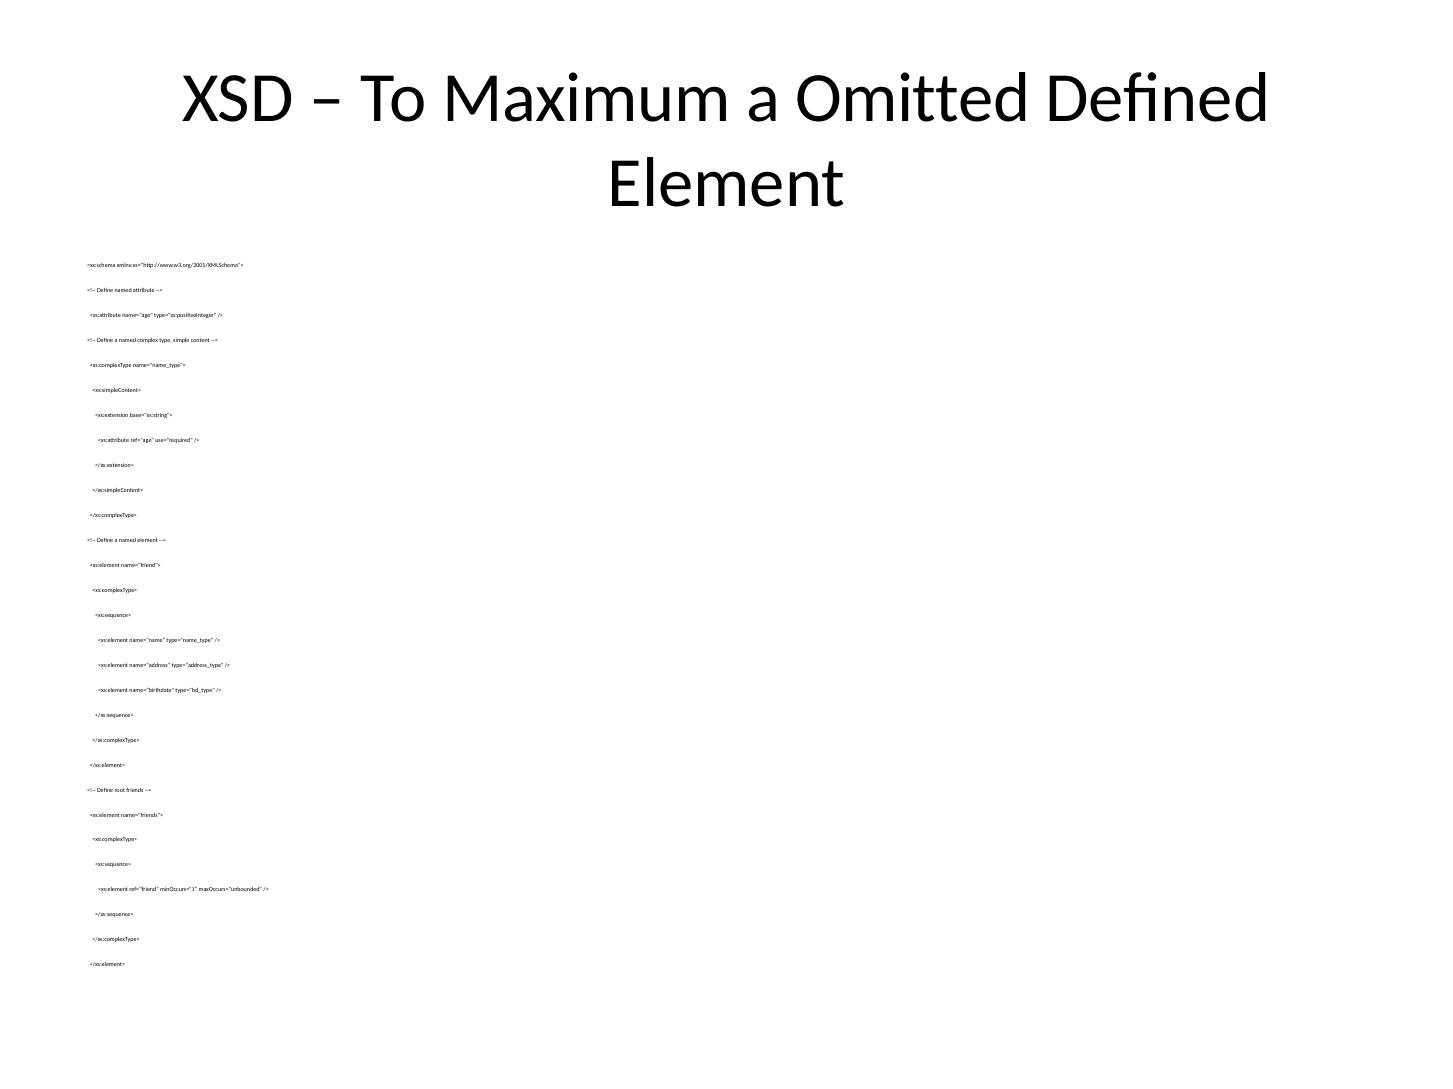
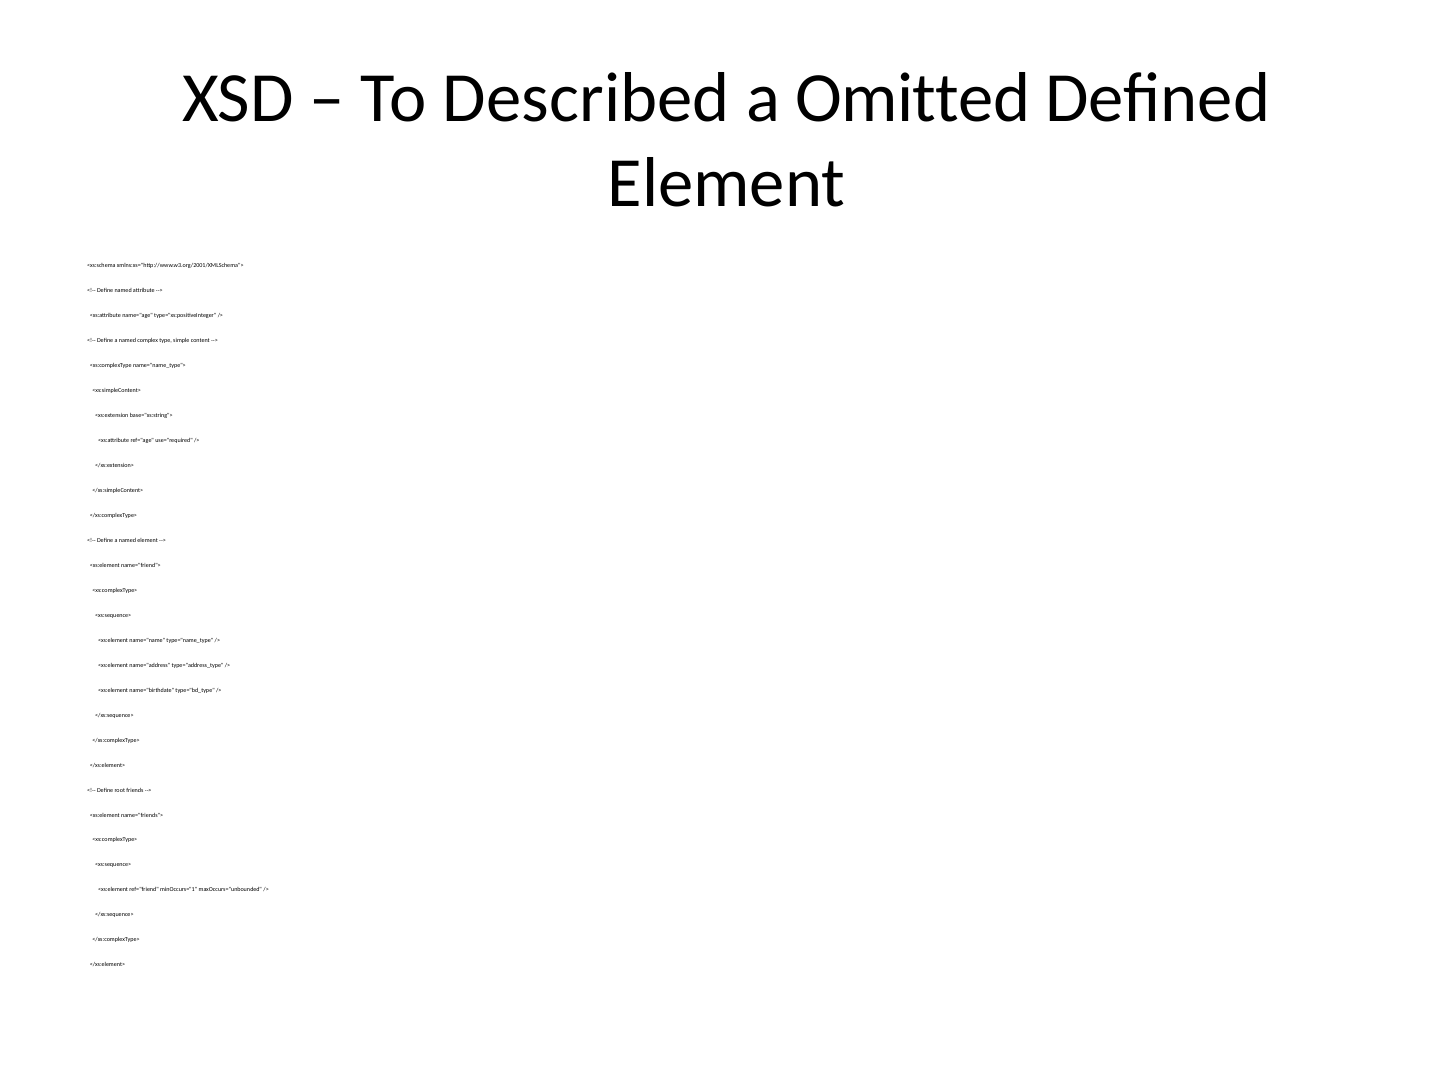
Maximum: Maximum -> Described
